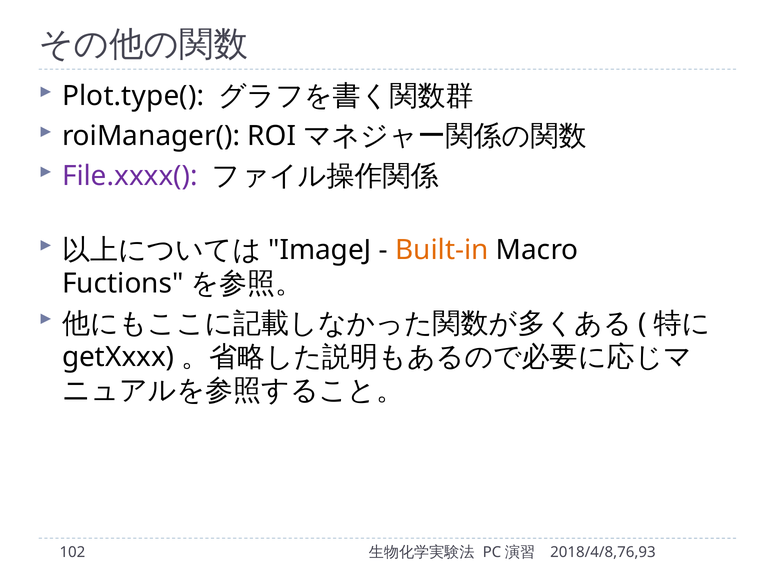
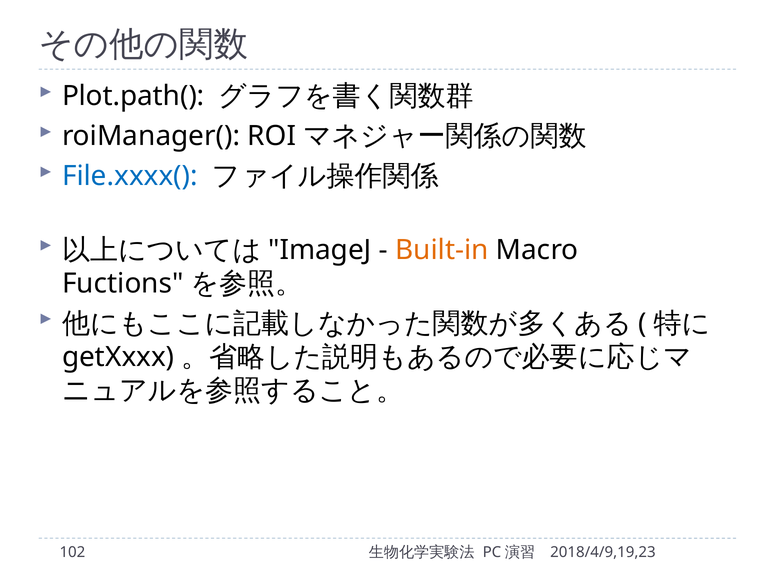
Plot.type(: Plot.type( -> Plot.path(
File.xxxx( colour: purple -> blue
2018/4/8,76,93: 2018/4/8,76,93 -> 2018/4/9,19,23
